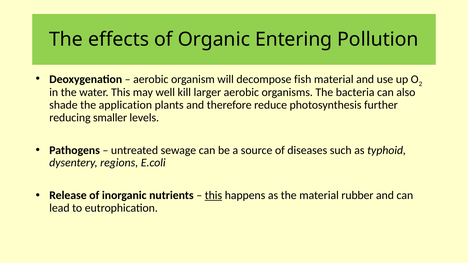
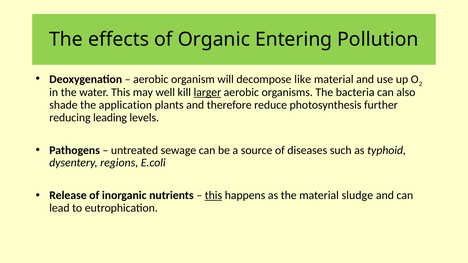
fish: fish -> like
larger underline: none -> present
smaller: smaller -> leading
rubber: rubber -> sludge
